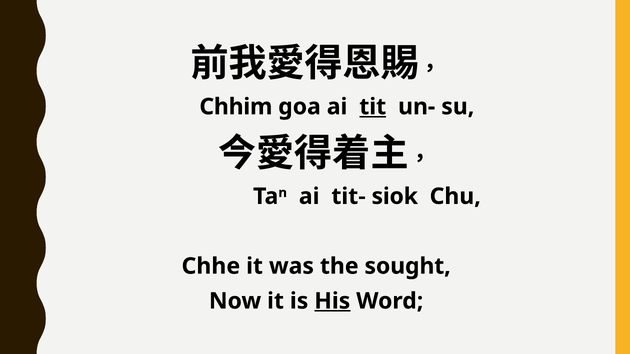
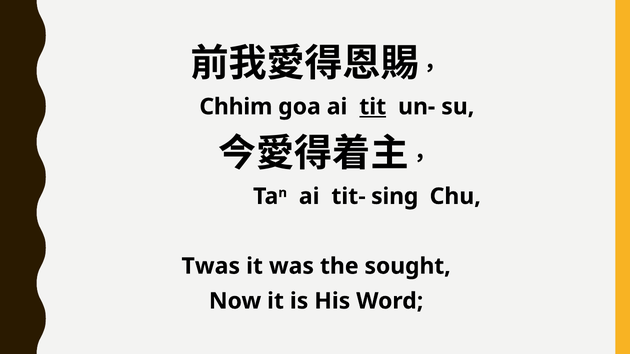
siok: siok -> sing
Chhe: Chhe -> Twas
His underline: present -> none
